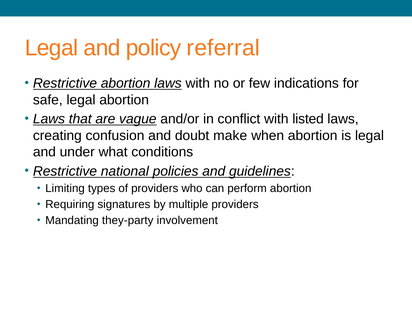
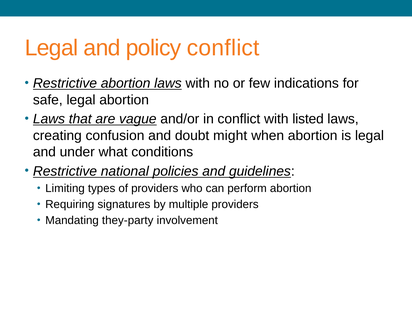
policy referral: referral -> conflict
make: make -> might
